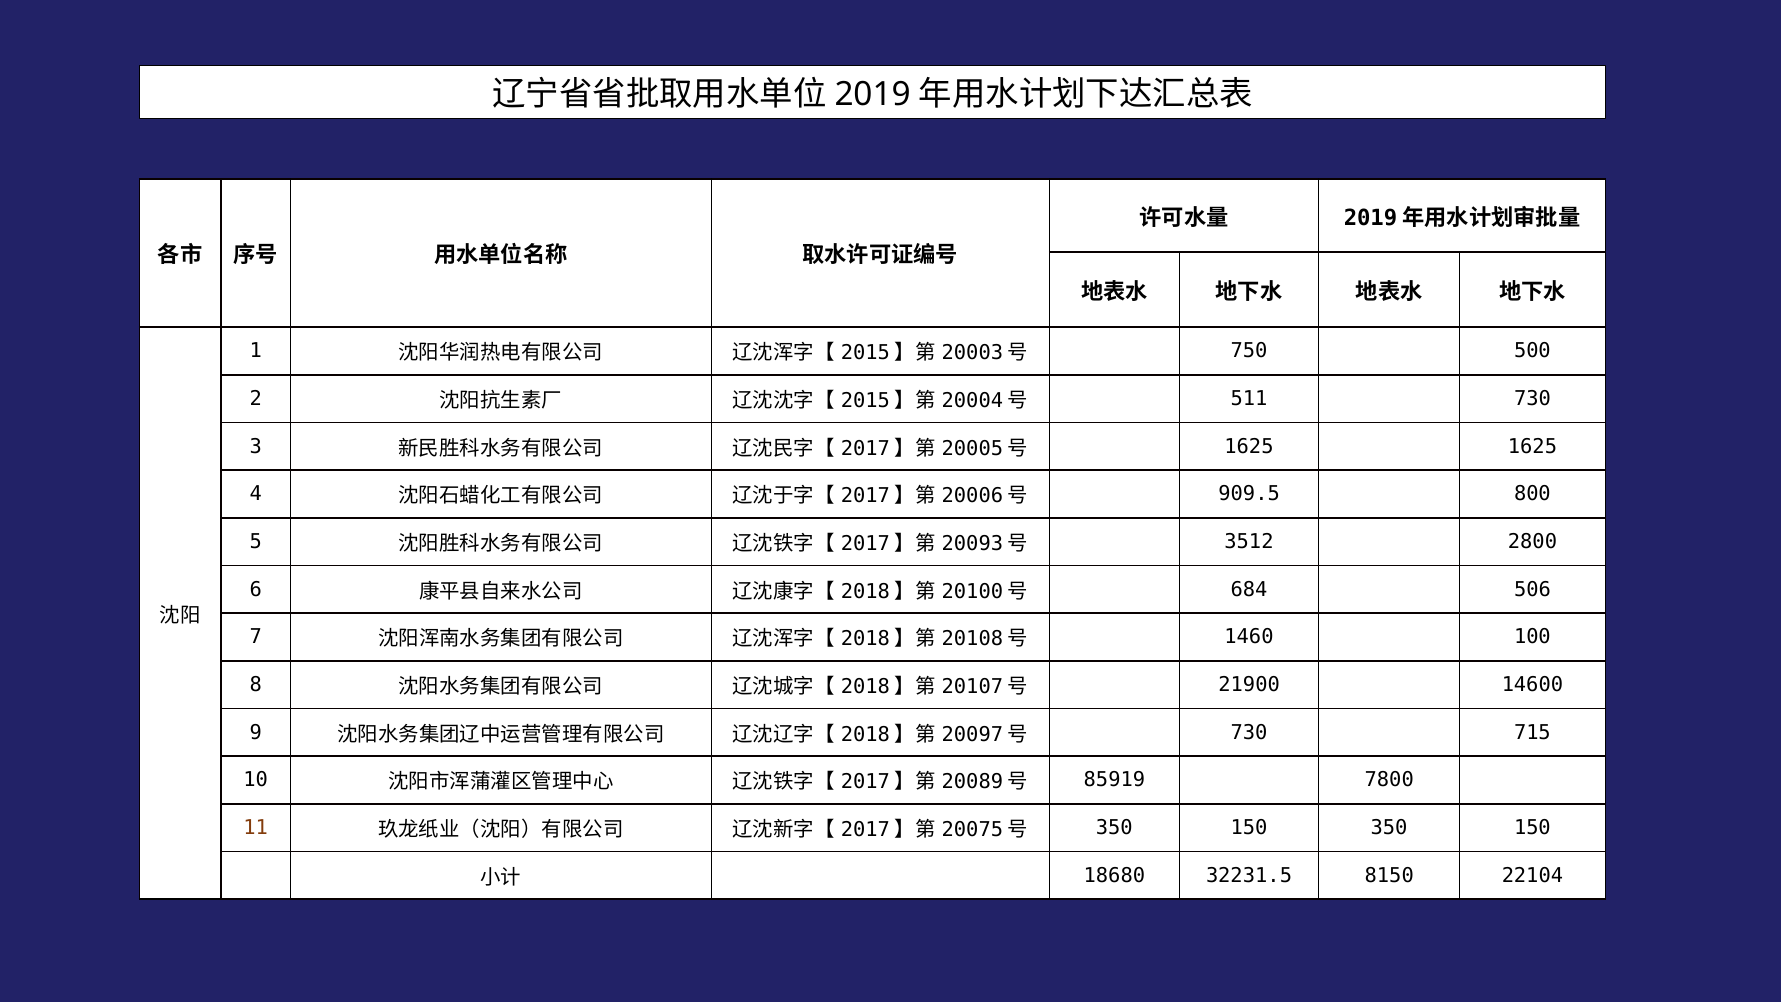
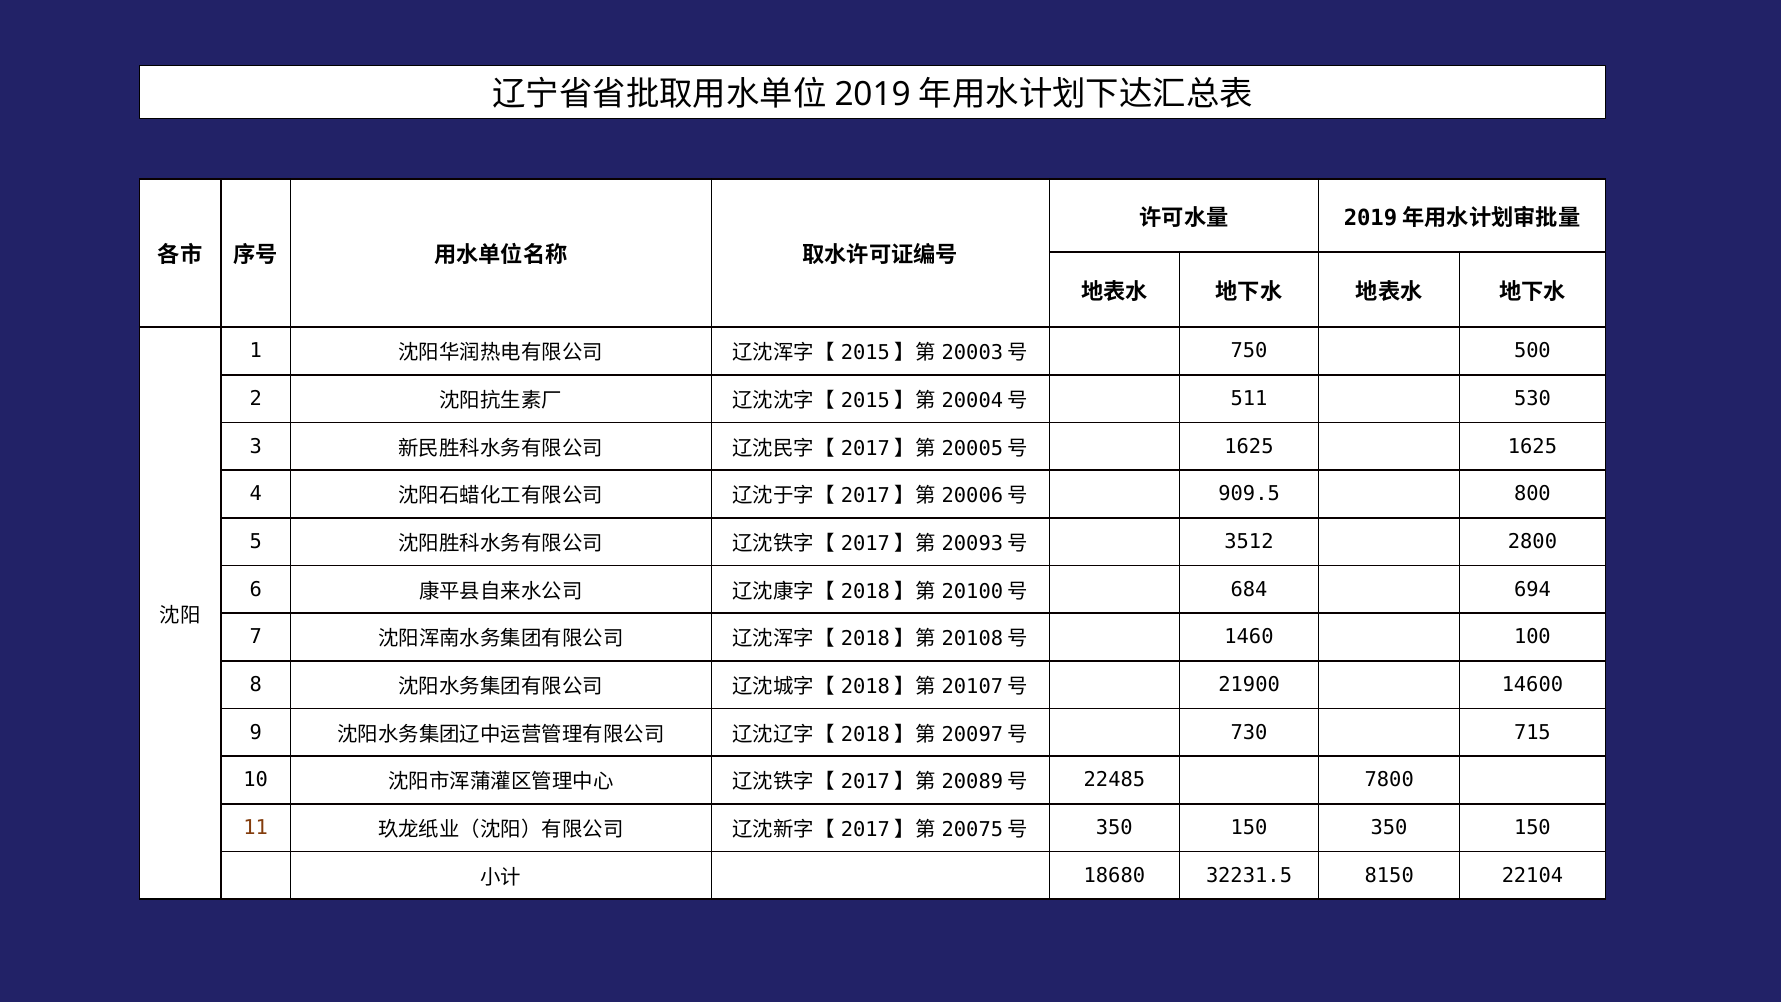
511 730: 730 -> 530
506: 506 -> 694
85919: 85919 -> 22485
